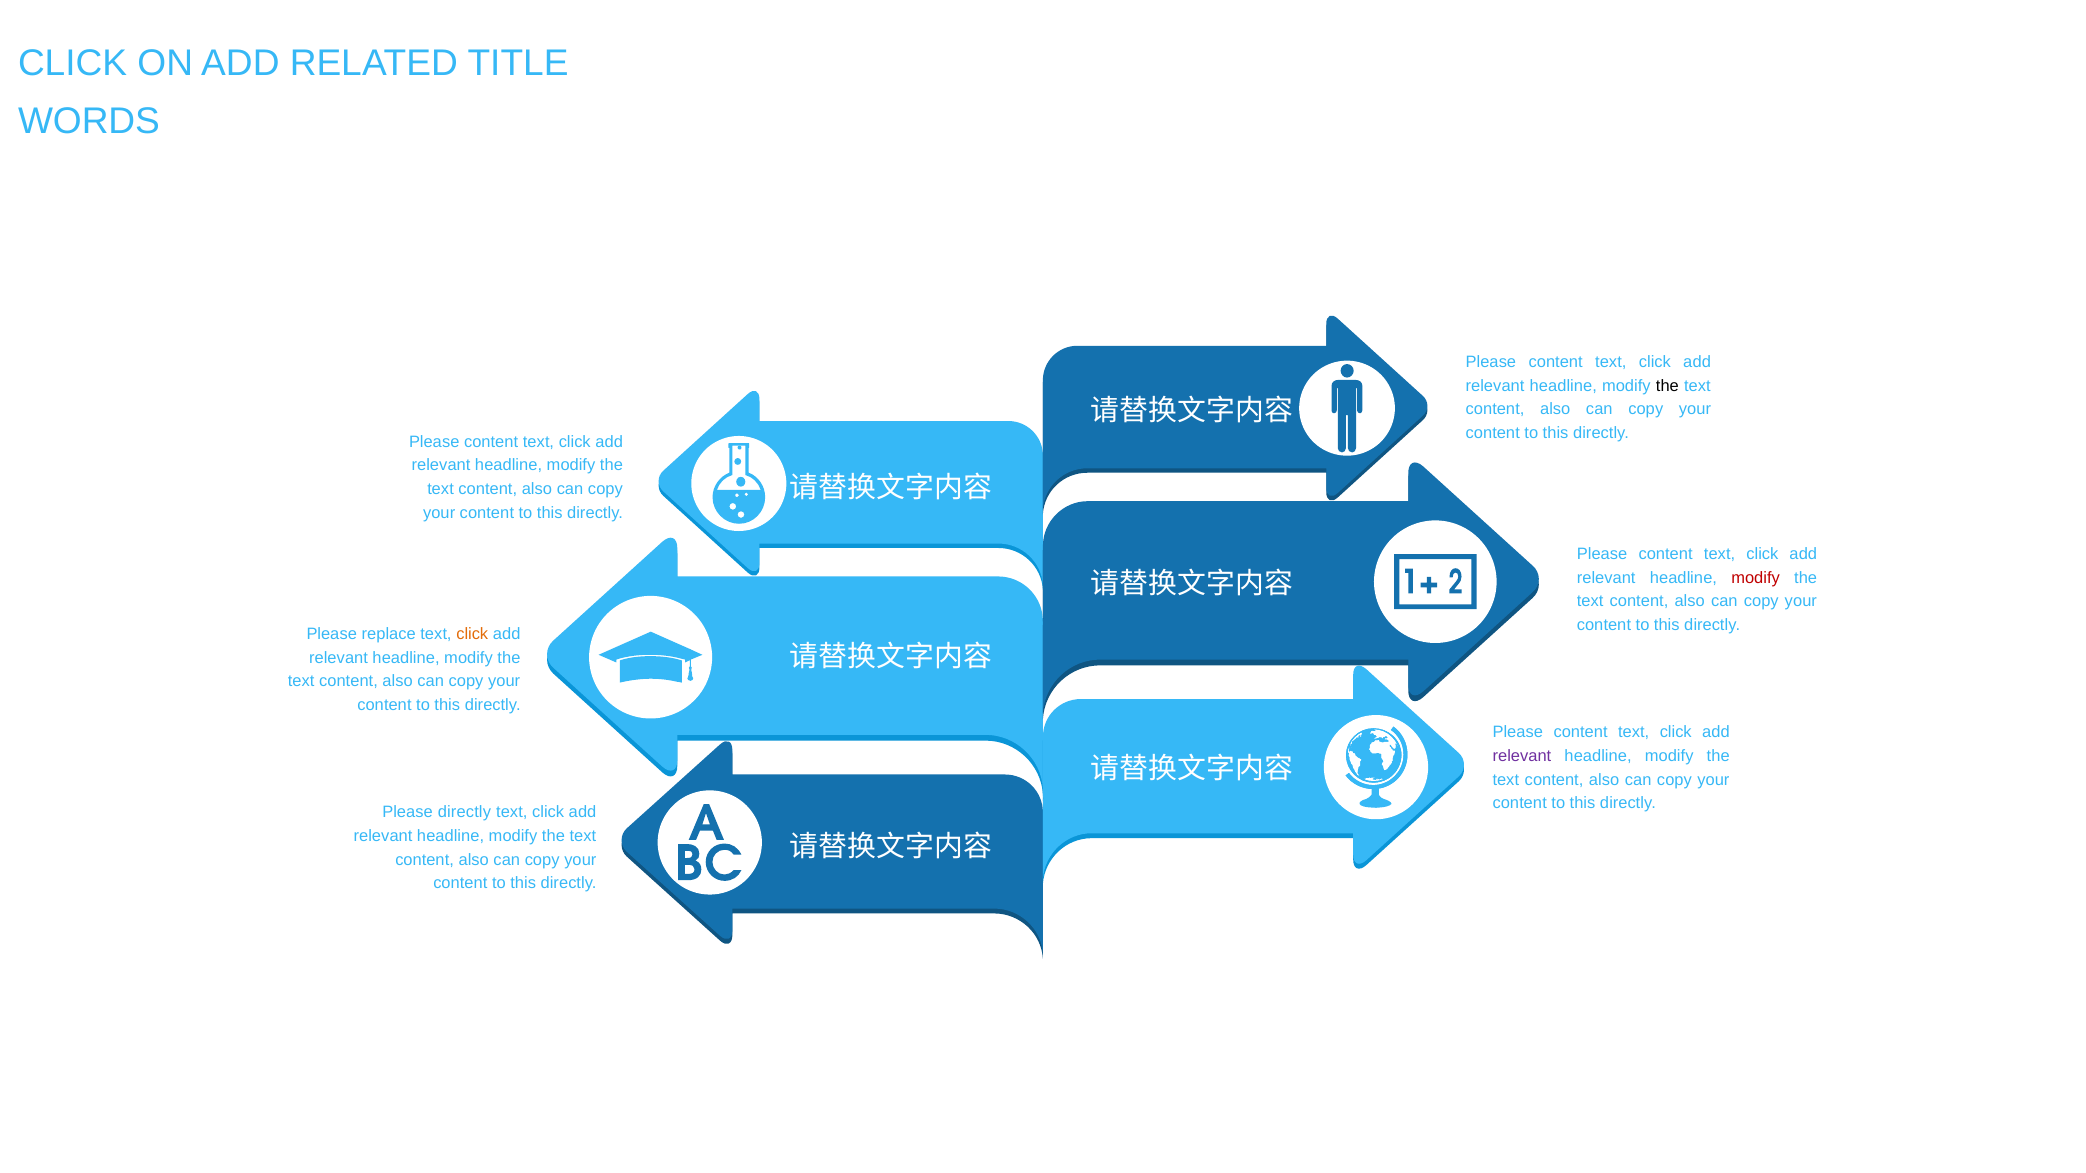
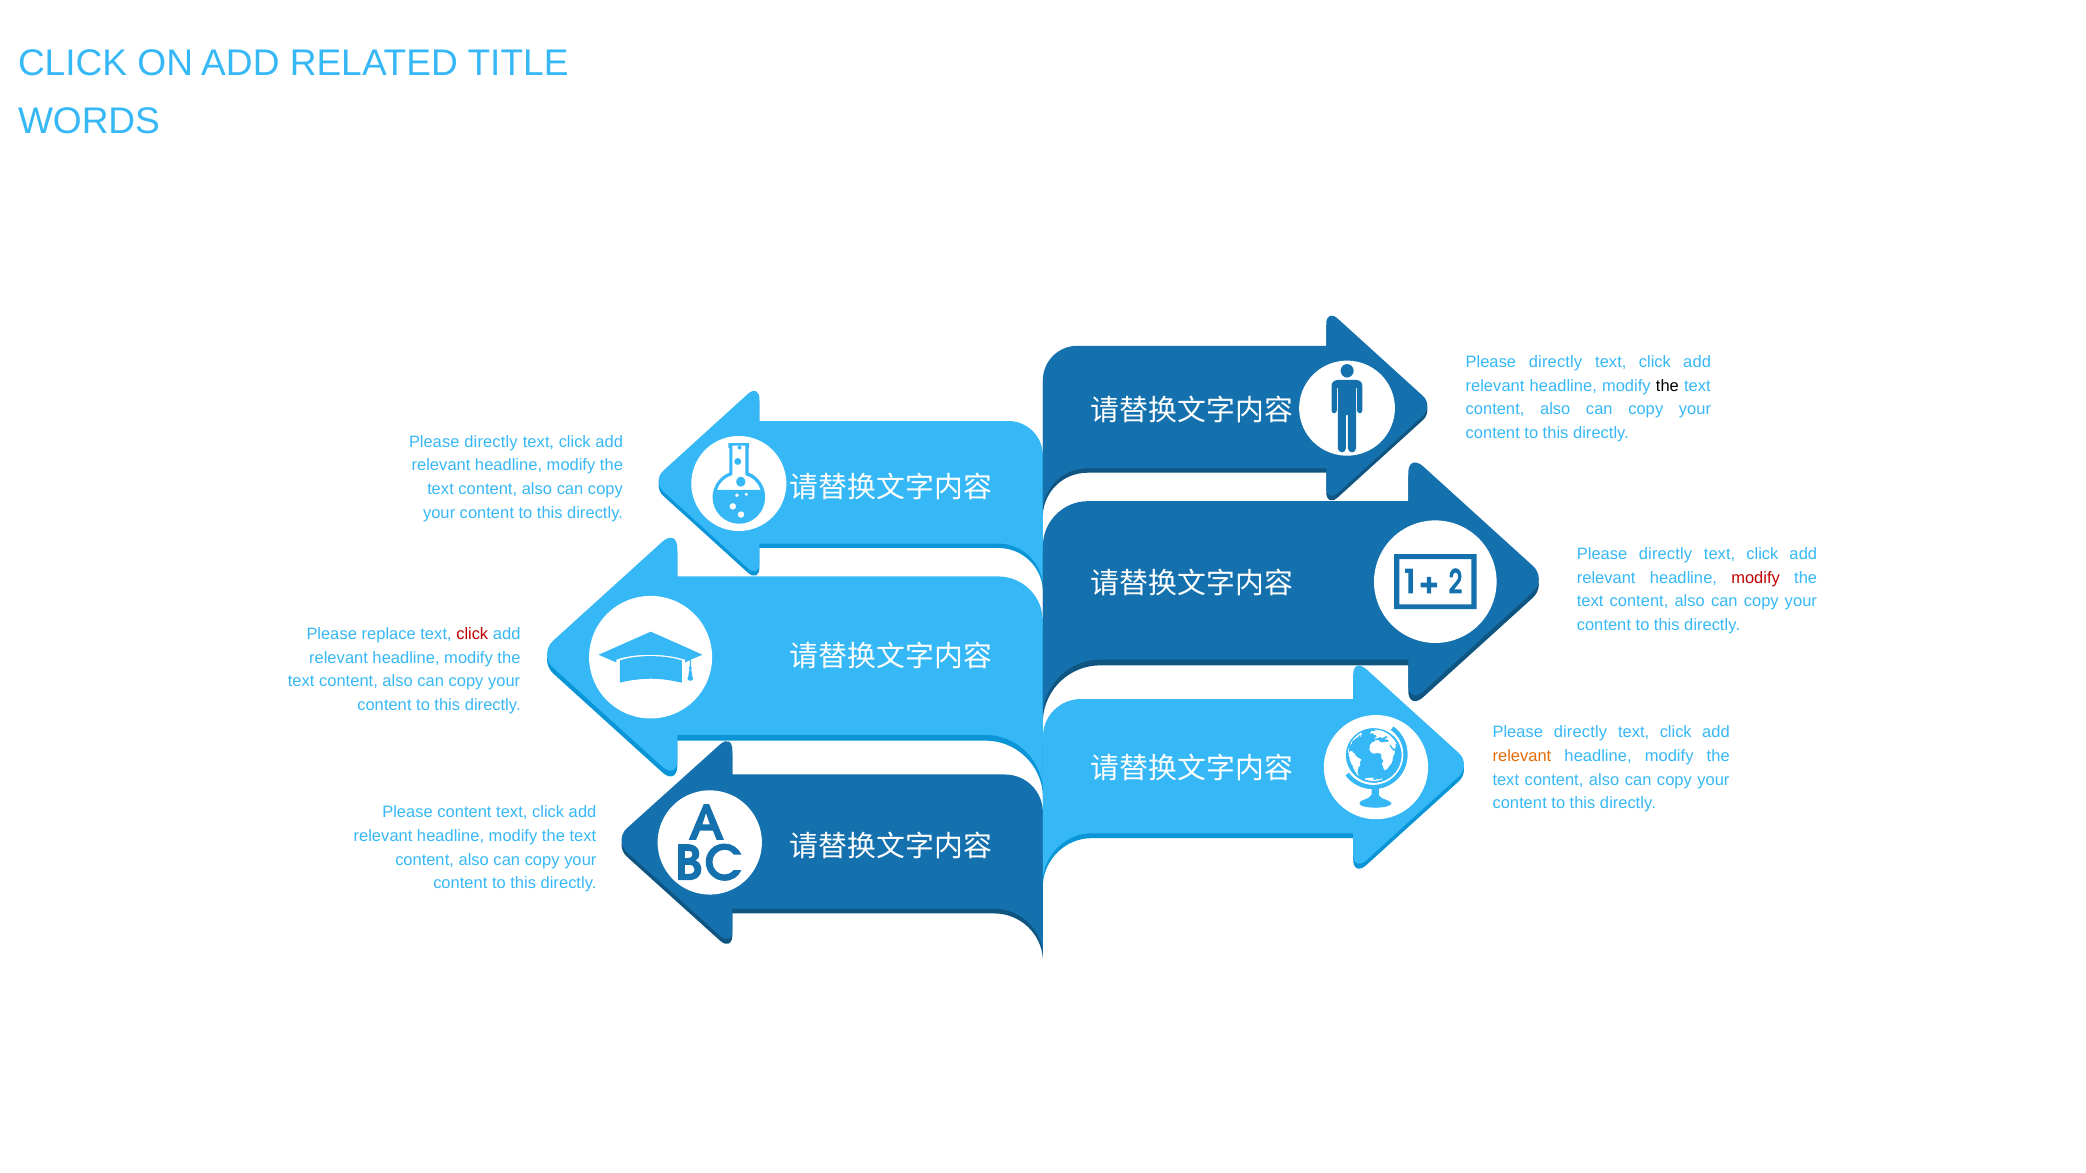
content at (1556, 362): content -> directly
content at (491, 442): content -> directly
content at (1666, 554): content -> directly
click at (472, 634) colour: orange -> red
content at (1581, 733): content -> directly
relevant at (1522, 756) colour: purple -> orange
Please directly: directly -> content
